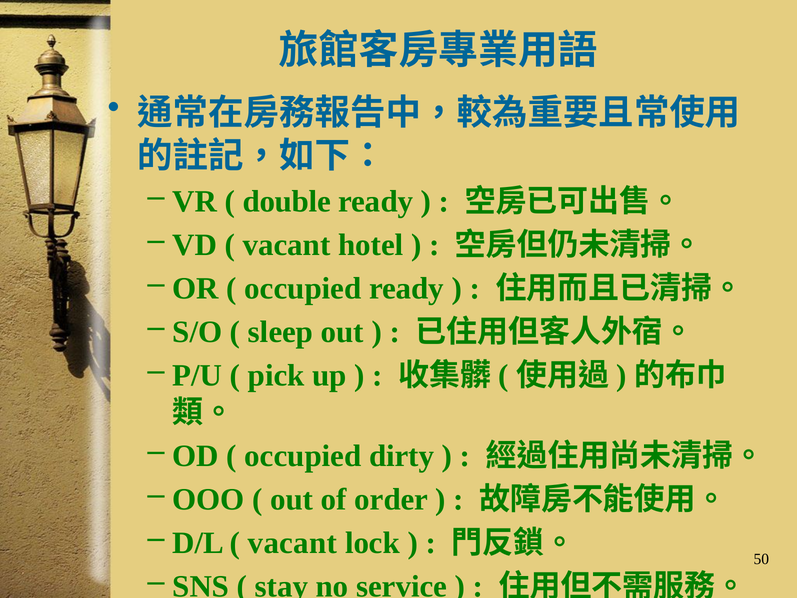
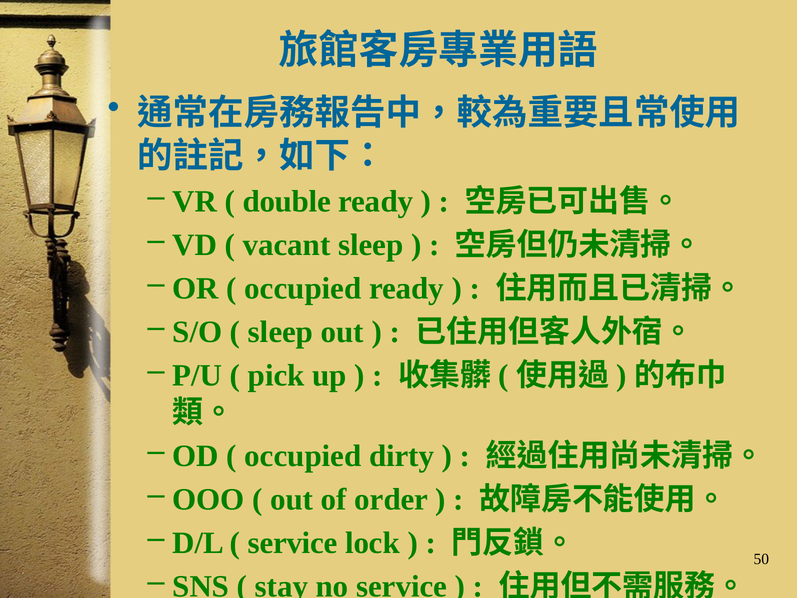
vacant hotel: hotel -> sleep
vacant at (292, 543): vacant -> service
